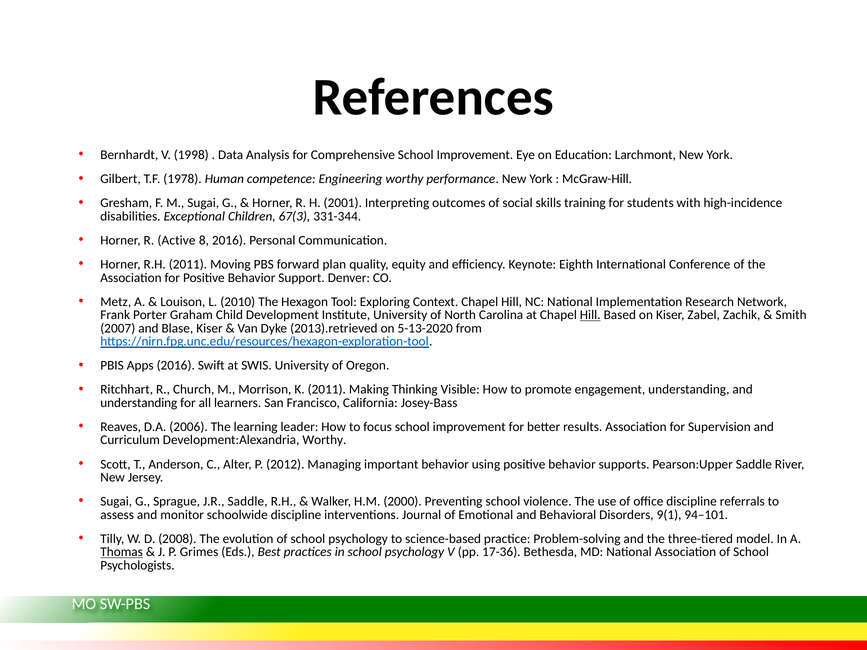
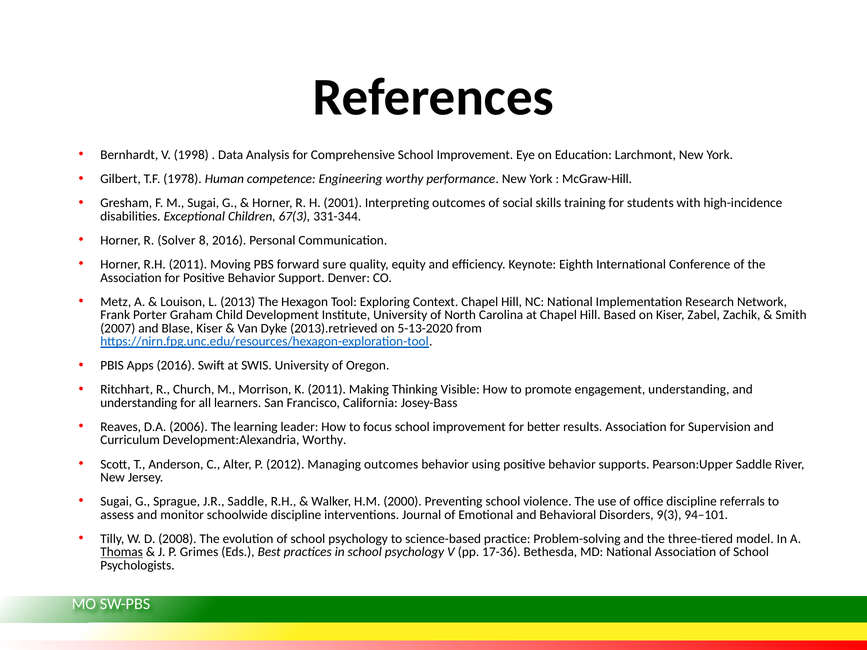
Active: Active -> Solver
plan: plan -> sure
2010: 2010 -> 2013
Hill at (590, 315) underline: present -> none
Managing important: important -> outcomes
9(1: 9(1 -> 9(3
